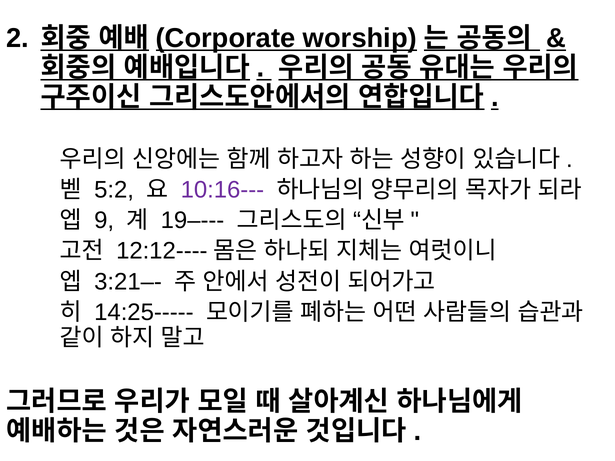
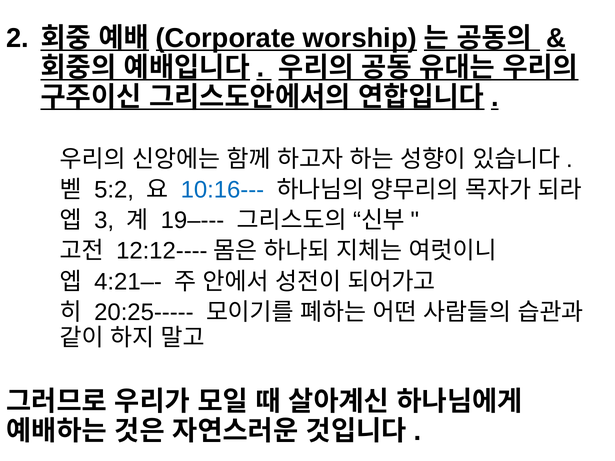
10:16--- colour: purple -> blue
9: 9 -> 3
3:21–-: 3:21–- -> 4:21–-
14:25-----: 14:25----- -> 20:25-----
